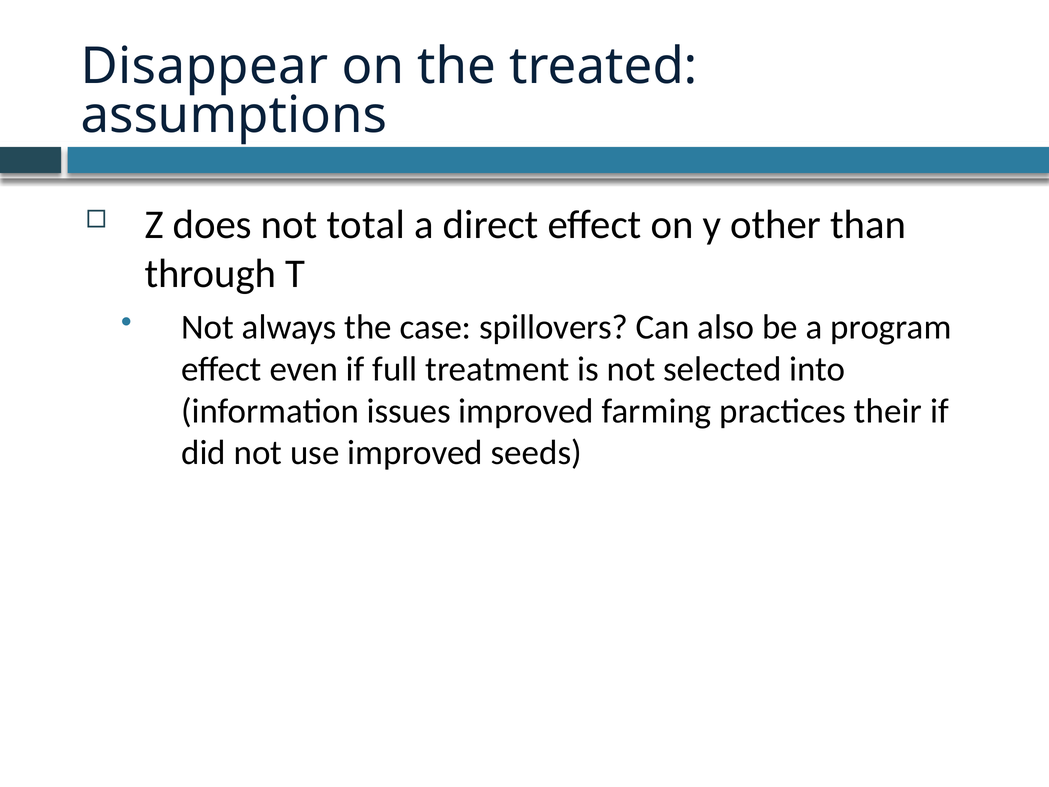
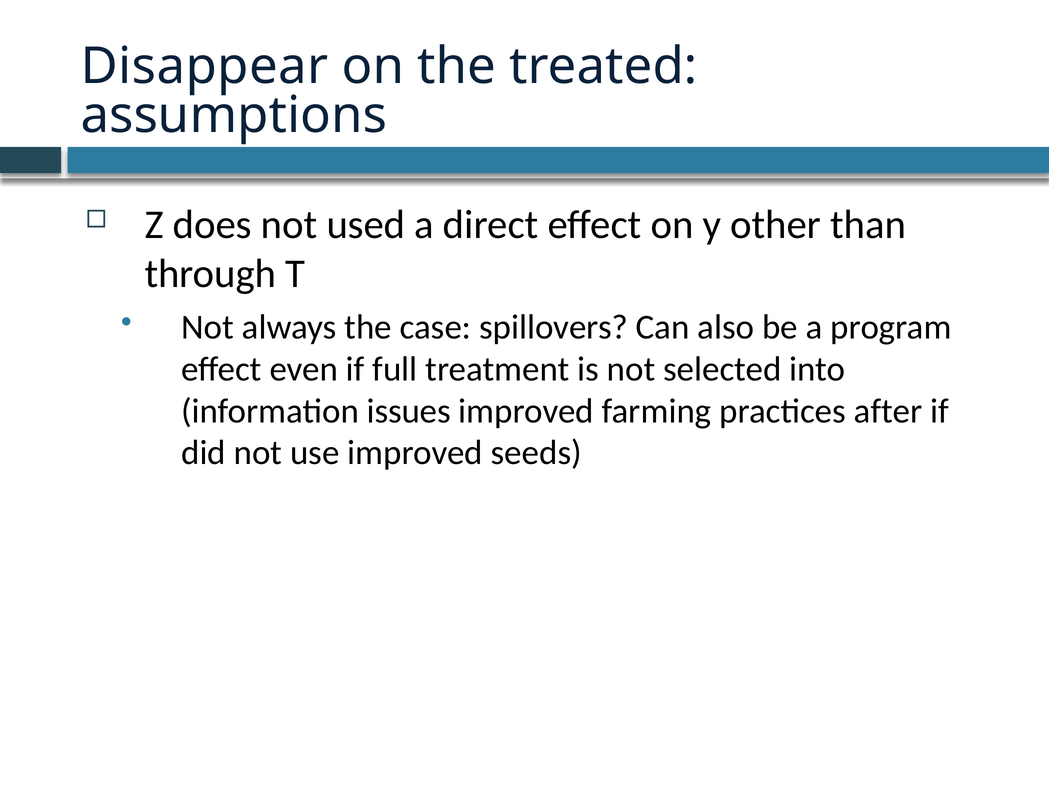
total: total -> used
their: their -> after
